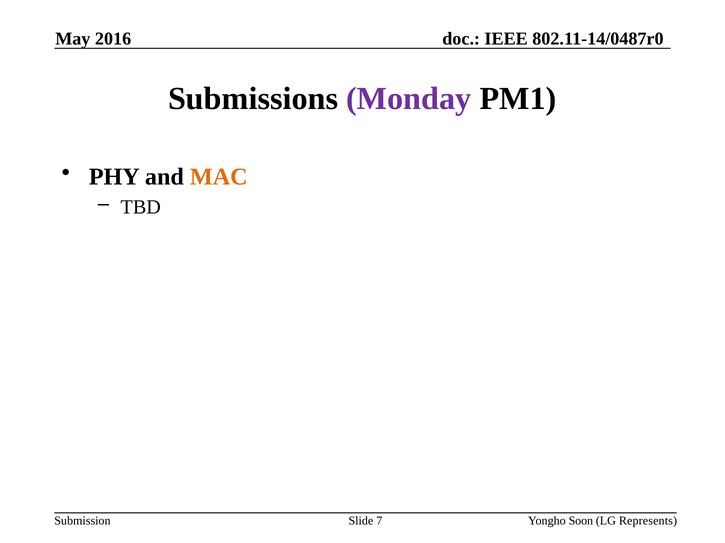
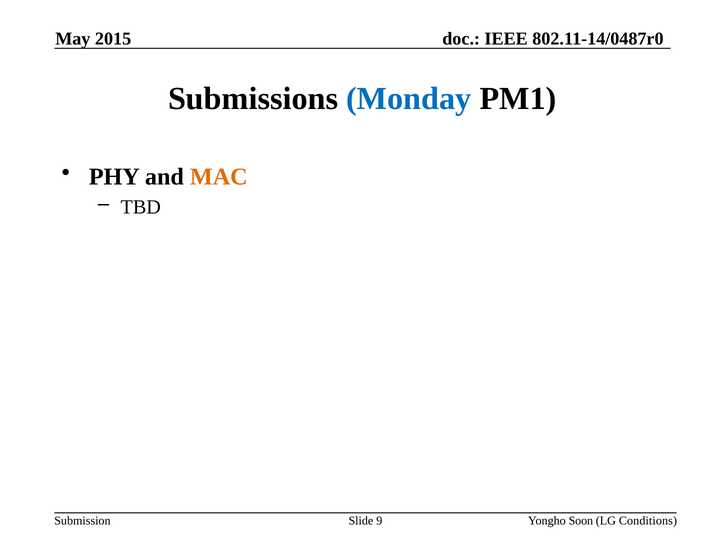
2016: 2016 -> 2015
Monday colour: purple -> blue
7: 7 -> 9
Represents: Represents -> Conditions
